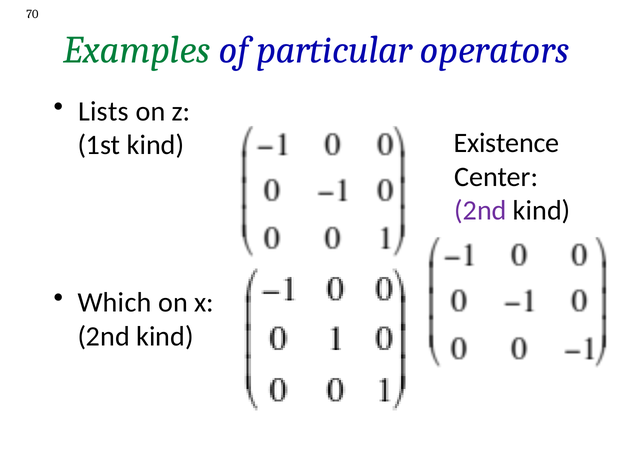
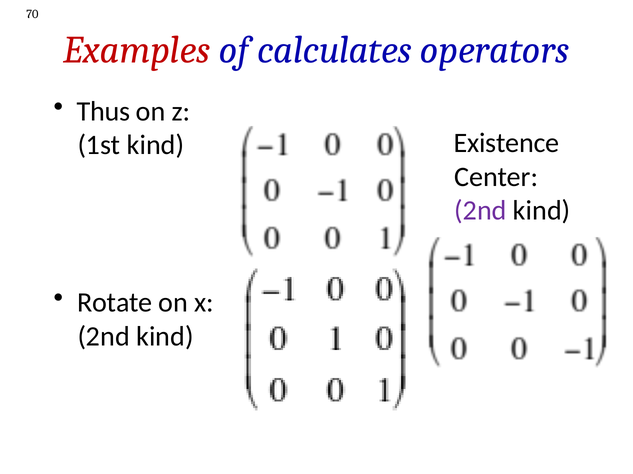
Examples colour: green -> red
particular: particular -> calculates
Lists: Lists -> Thus
Which: Which -> Rotate
